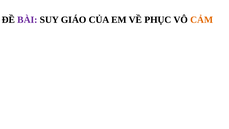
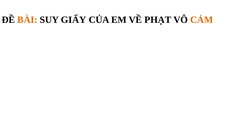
BÀI colour: purple -> orange
GIÁO: GIÁO -> GIẤY
PHỤC: PHỤC -> PHẠT
